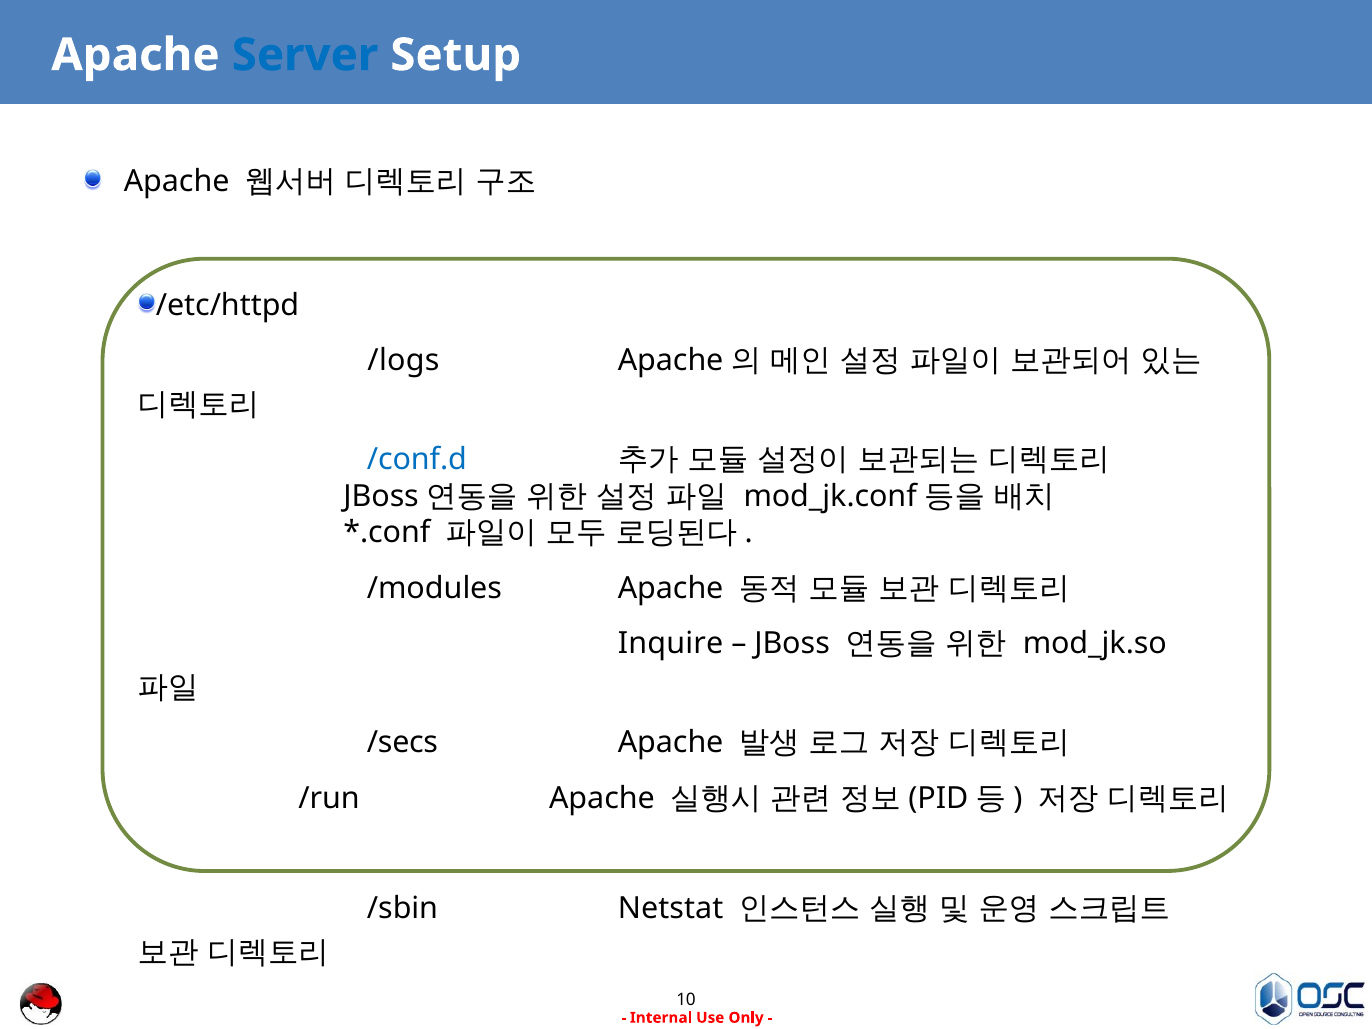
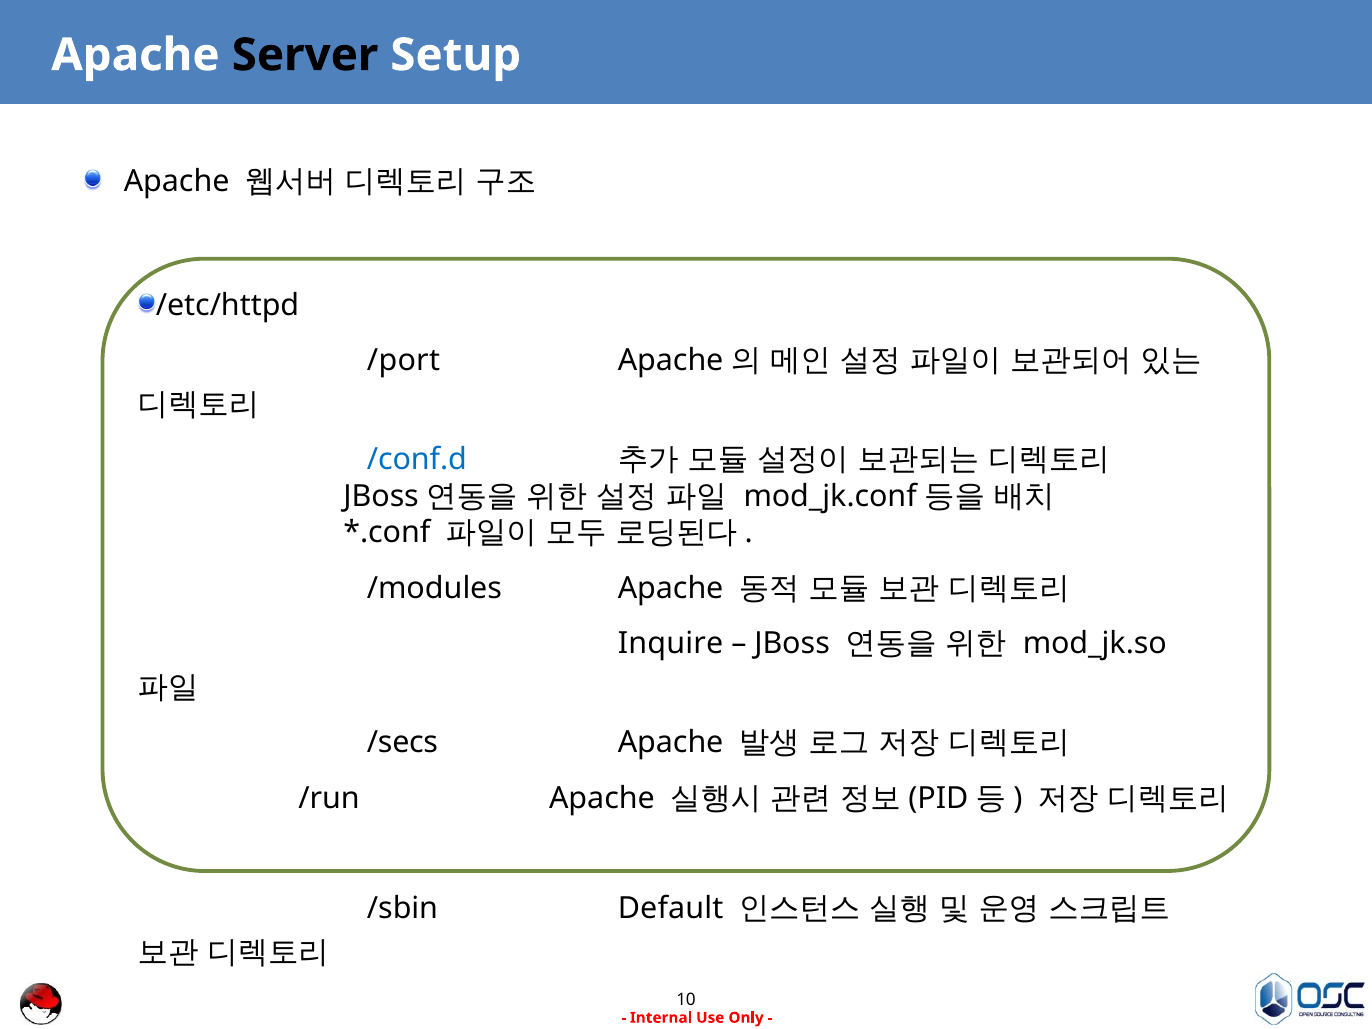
Server colour: blue -> black
/logs: /logs -> /port
Netstat: Netstat -> Default
